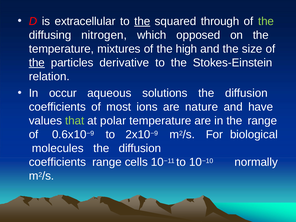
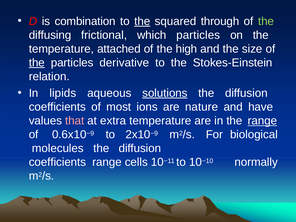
extracellular: extracellular -> combination
nitrogen: nitrogen -> frictional
which opposed: opposed -> particles
mixtures: mixtures -> attached
occur: occur -> lipids
solutions underline: none -> present
that colour: light green -> pink
polar: polar -> extra
range at (262, 121) underline: none -> present
